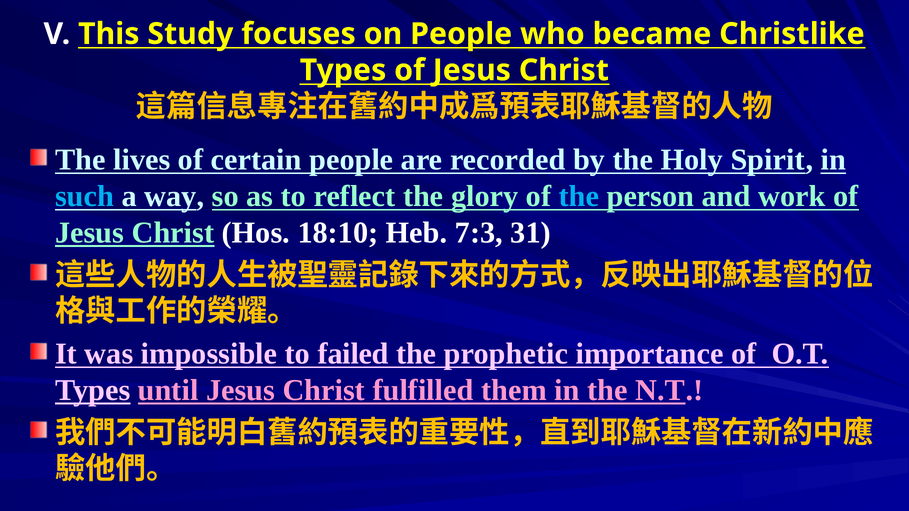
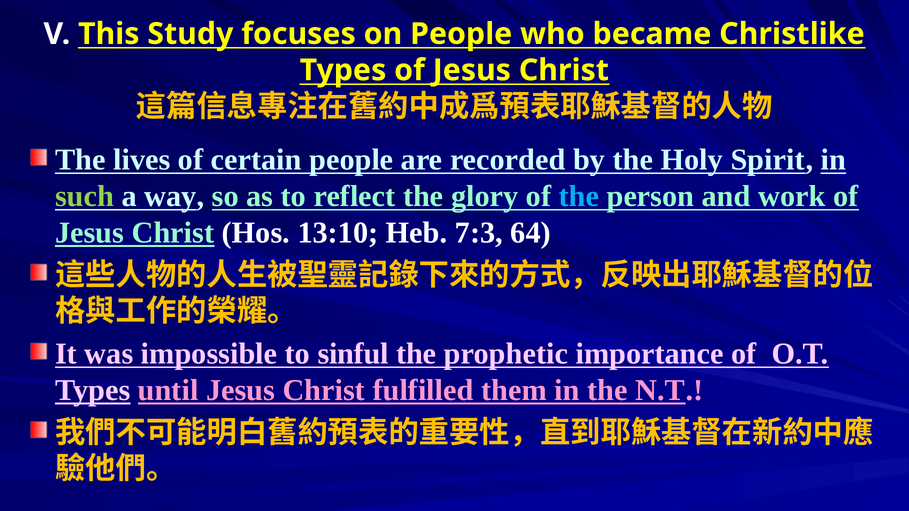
such colour: light blue -> light green
18:10: 18:10 -> 13:10
31: 31 -> 64
failed: failed -> sinful
